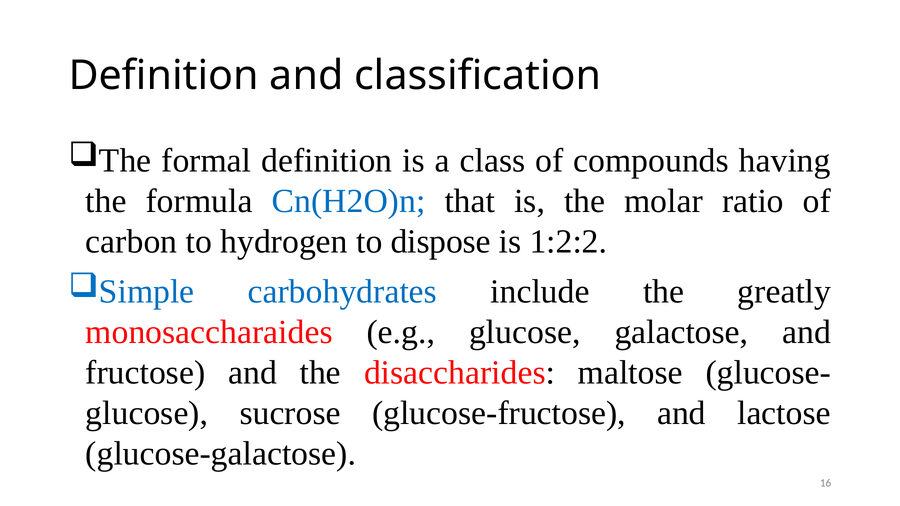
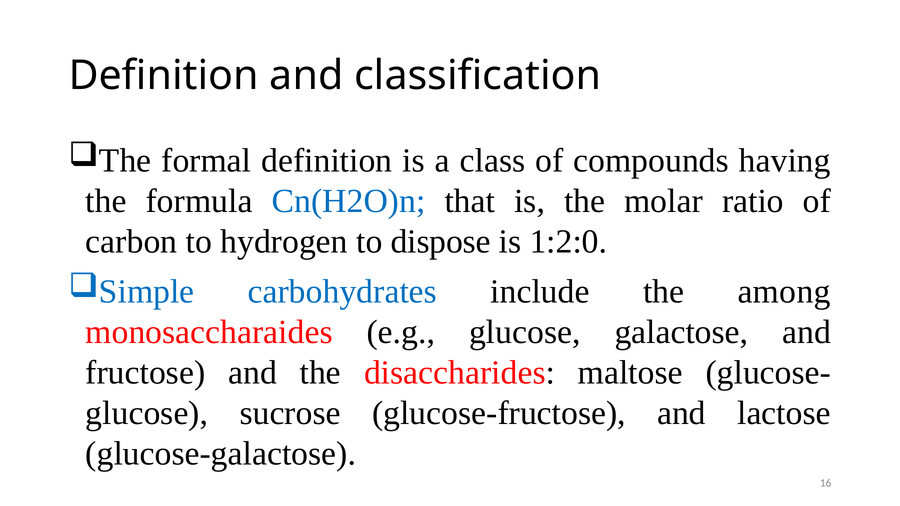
1:2:2: 1:2:2 -> 1:2:0
greatly: greatly -> among
